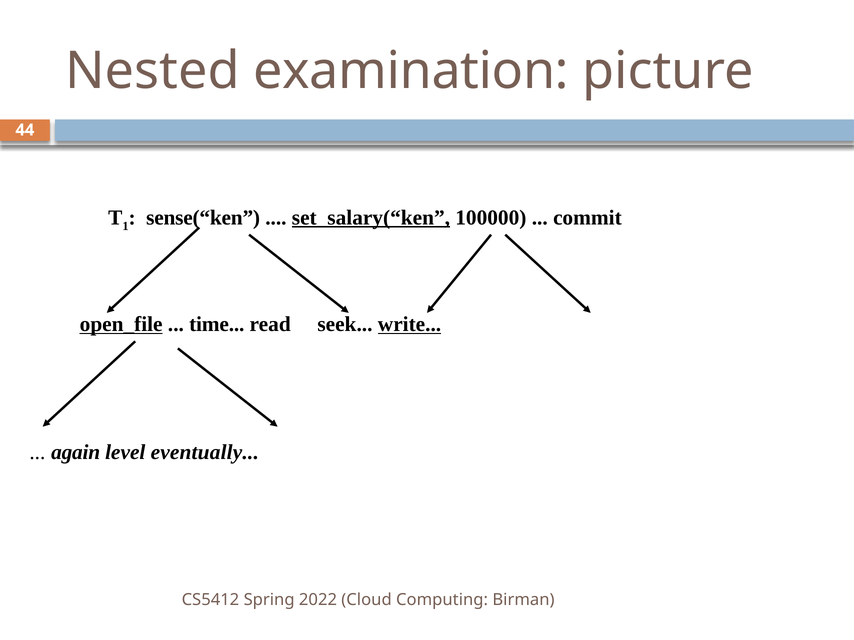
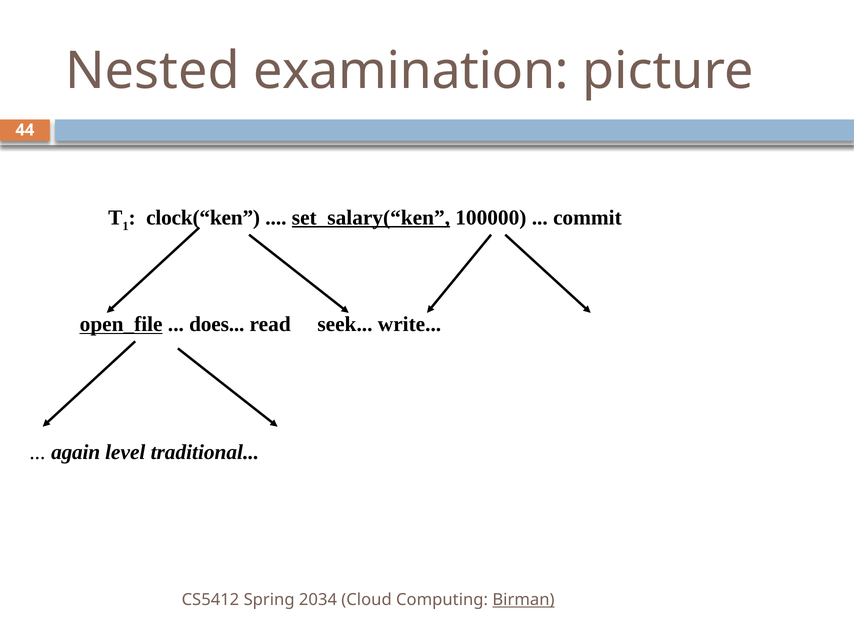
sense(“ken: sense(“ken -> clock(“ken
time: time -> does
write underline: present -> none
eventually: eventually -> traditional
2022: 2022 -> 2034
Birman underline: none -> present
